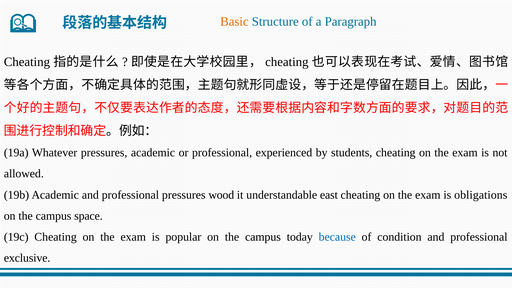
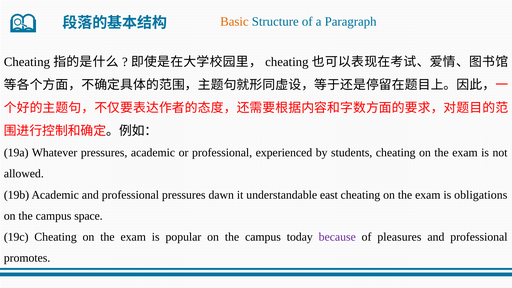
wood: wood -> dawn
because colour: blue -> purple
condition: condition -> pleasures
exclusive: exclusive -> promotes
